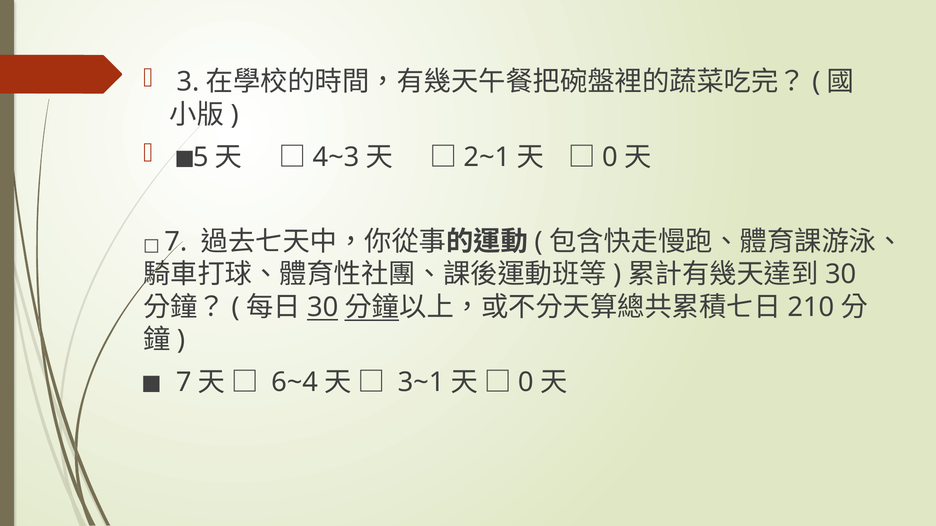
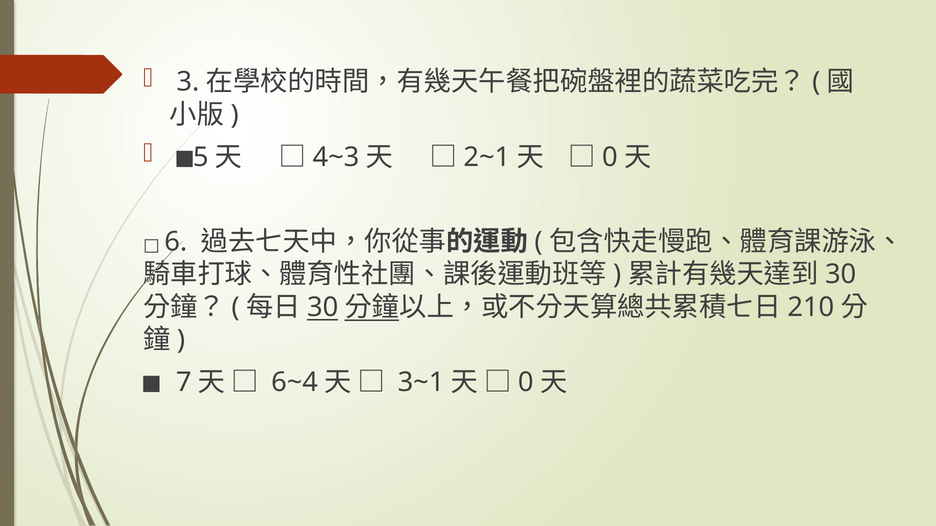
7 at (176, 242): 7 -> 6
